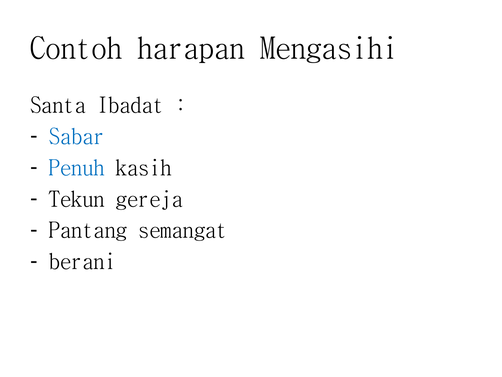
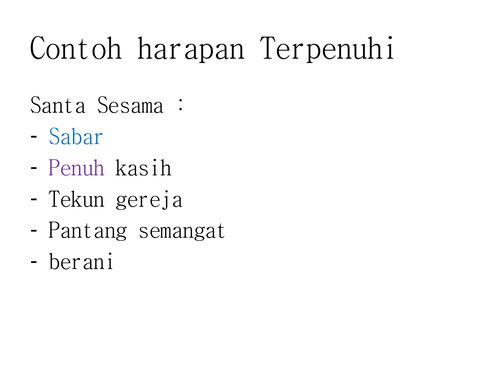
Mengasihi: Mengasihi -> Terpenuhi
Ibadat: Ibadat -> Sesama
Penuh colour: blue -> purple
